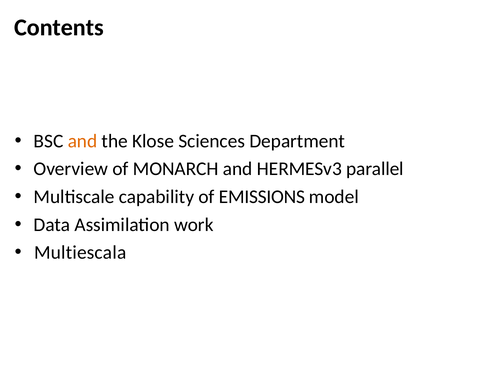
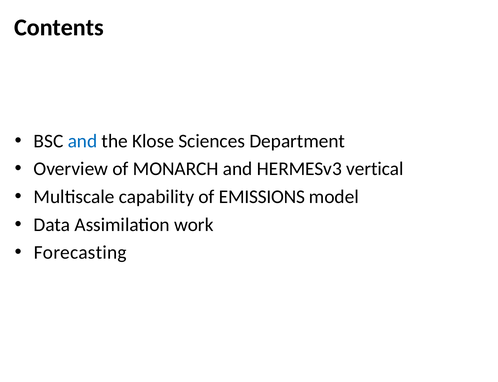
and at (83, 141) colour: orange -> blue
parallel: parallel -> vertical
Multiescala: Multiescala -> Forecasting
